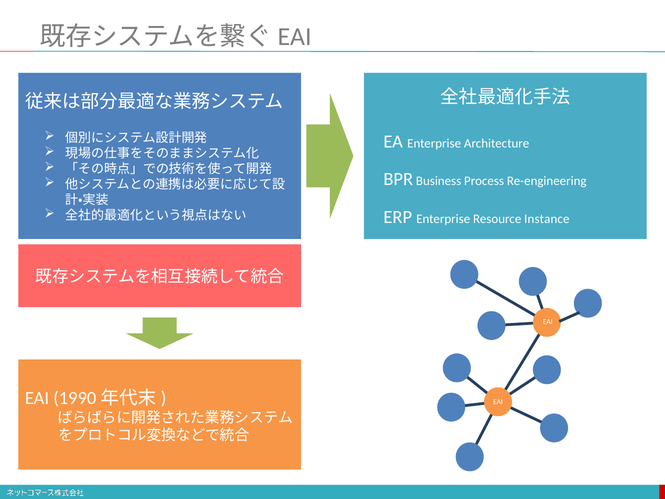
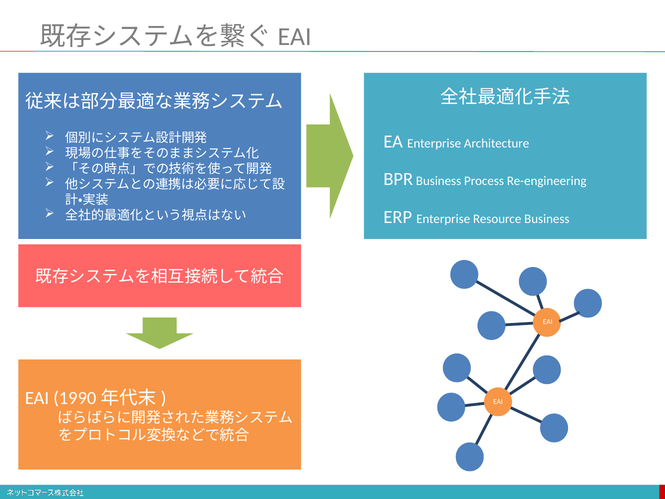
Resource Instance: Instance -> Business
